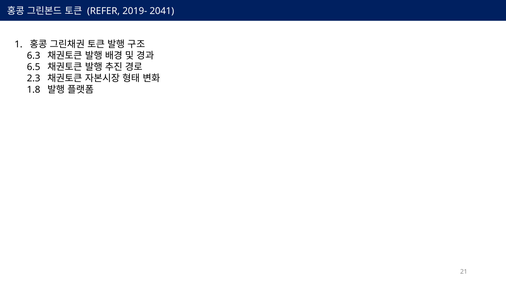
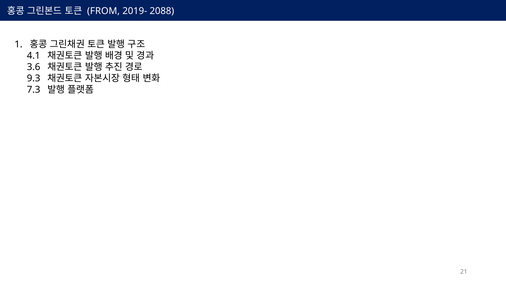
REFER: REFER -> FROM
2041: 2041 -> 2088
6.3: 6.3 -> 4.1
6.5: 6.5 -> 3.6
2.3: 2.3 -> 9.3
1.8: 1.8 -> 7.3
